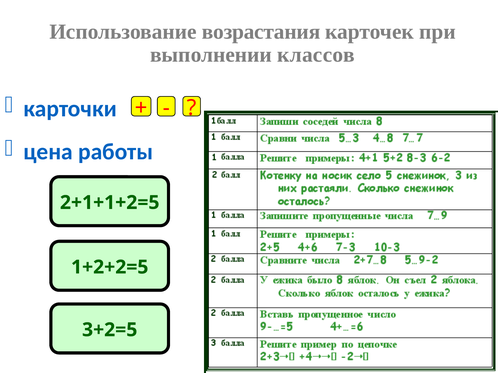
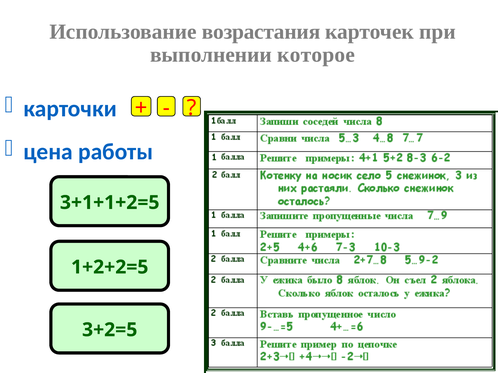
классов: классов -> которое
2+1+1+2=5: 2+1+1+2=5 -> 3+1+1+2=5
